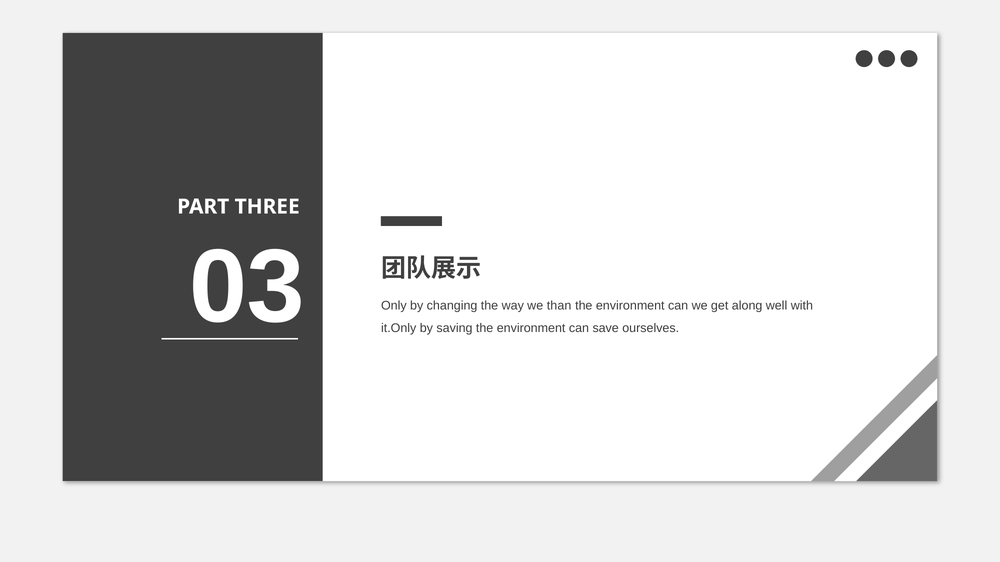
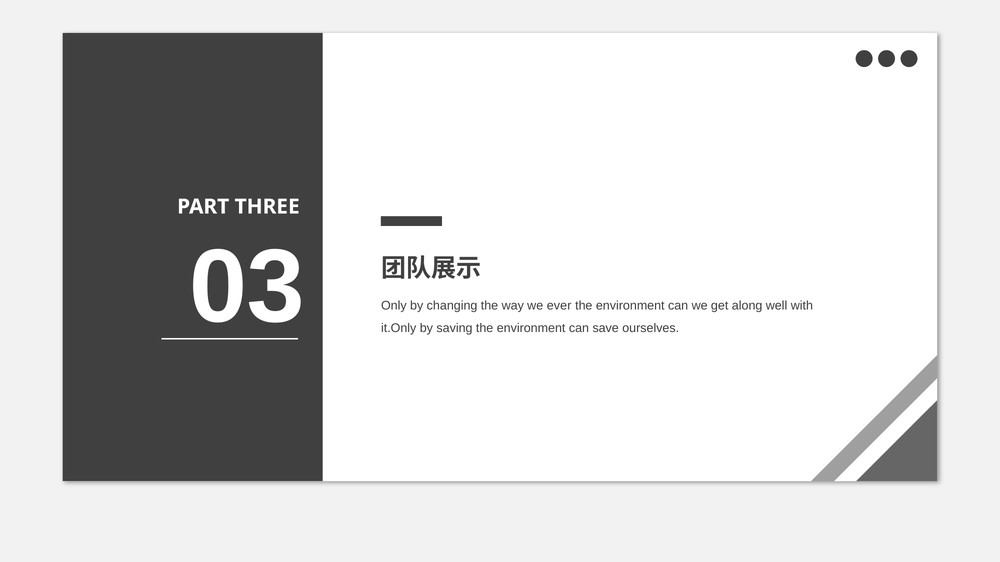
than: than -> ever
